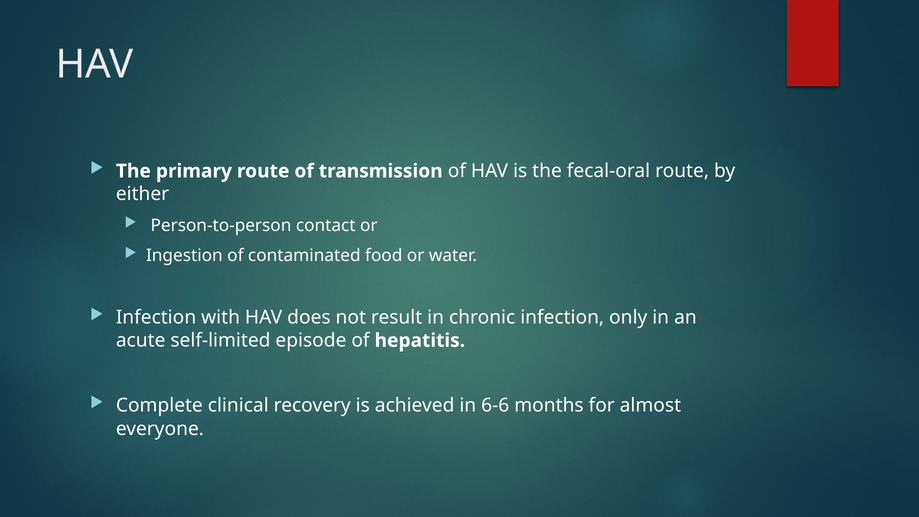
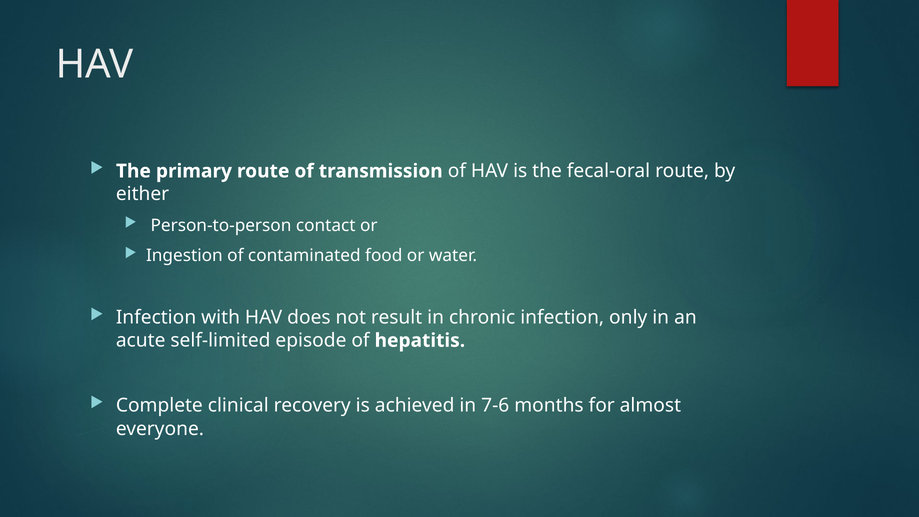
6-6: 6-6 -> 7-6
